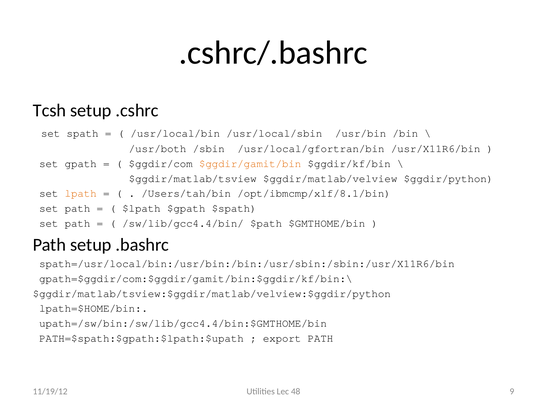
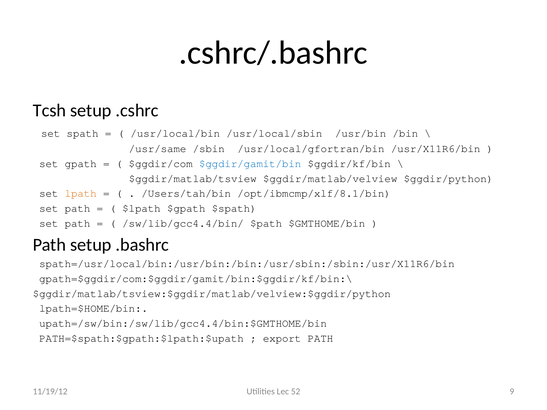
/usr/both: /usr/both -> /usr/same
$ggdir/gamit/bin colour: orange -> blue
48: 48 -> 52
